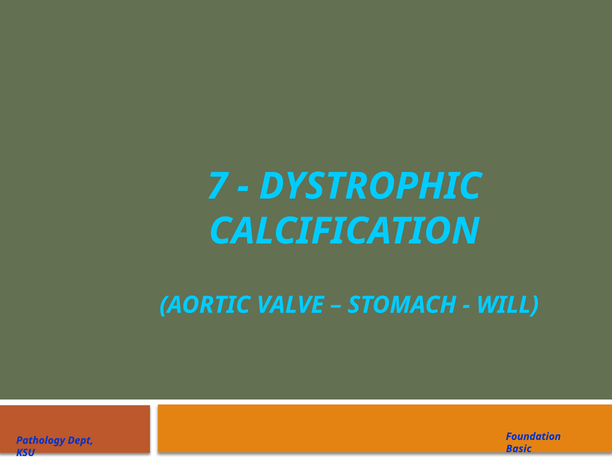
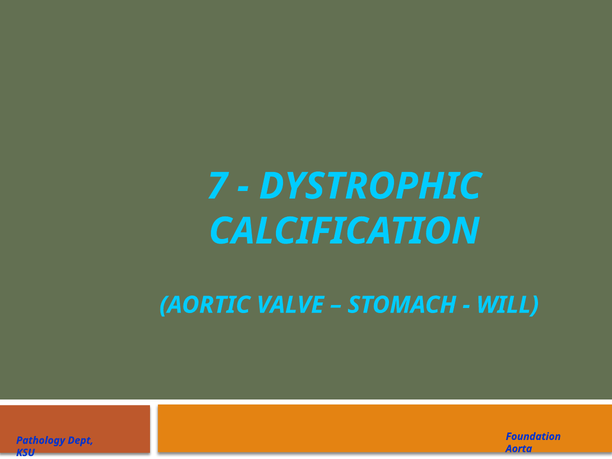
Basic: Basic -> Aorta
